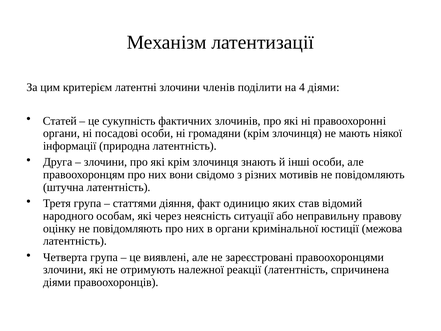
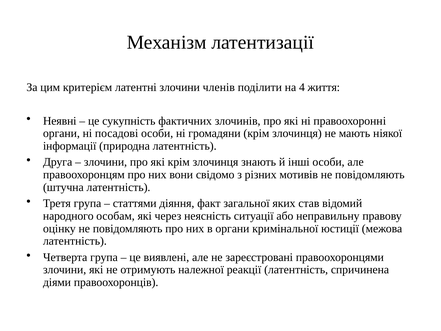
4 діями: діями -> життя
Статей: Статей -> Неявні
одиницю: одиницю -> загальної
